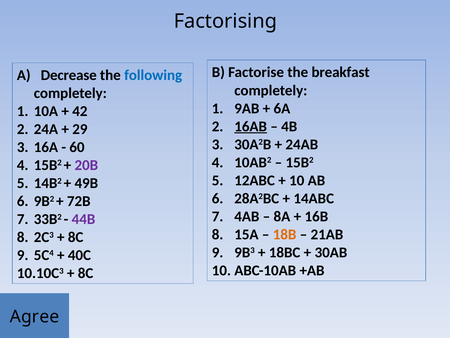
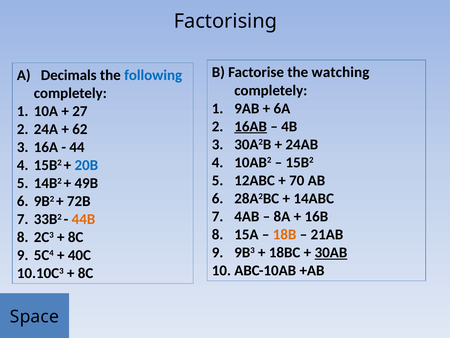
breakfast: breakfast -> watching
Decrease: Decrease -> Decimals
42: 42 -> 27
29: 29 -> 62
60: 60 -> 44
20B colour: purple -> blue
10: 10 -> 70
44B colour: purple -> orange
30AB underline: none -> present
Agree: Agree -> Space
